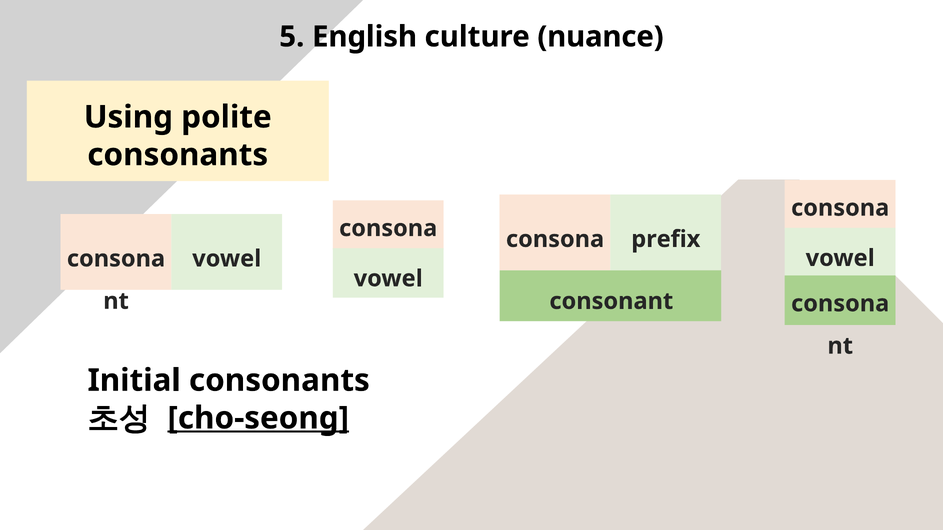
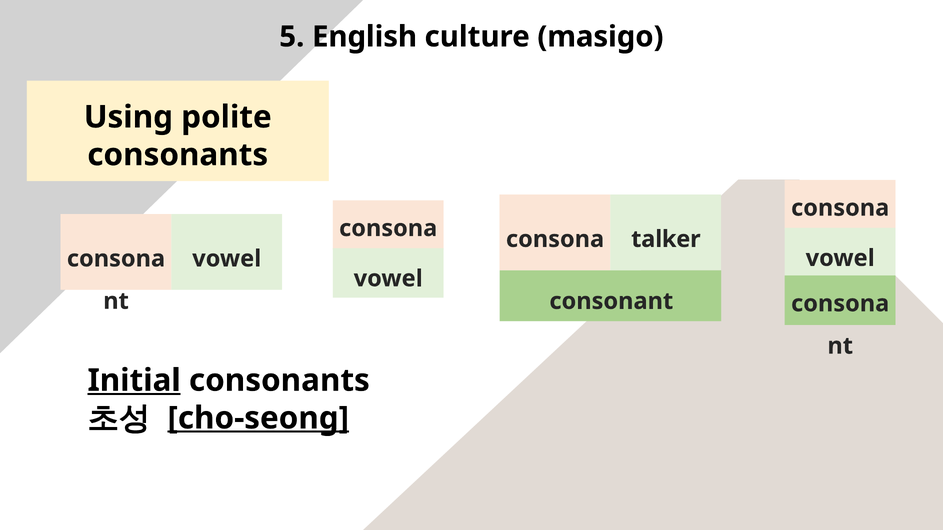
nuance: nuance -> masigo
prefix: prefix -> talker
Initial underline: none -> present
